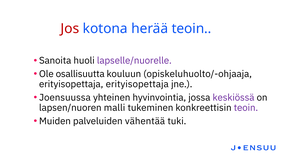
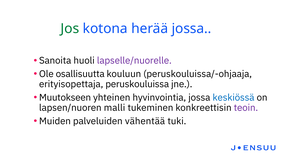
Jos colour: red -> green
herää teoin: teoin -> jossa
opiskeluhuolto/-ohjaaja: opiskeluhuolto/-ohjaaja -> peruskouluissa/-ohjaaja
erityisopettaja erityisopettaja: erityisopettaja -> peruskouluissa
Joensuussa: Joensuussa -> Muutokseen
keskiössä colour: purple -> blue
